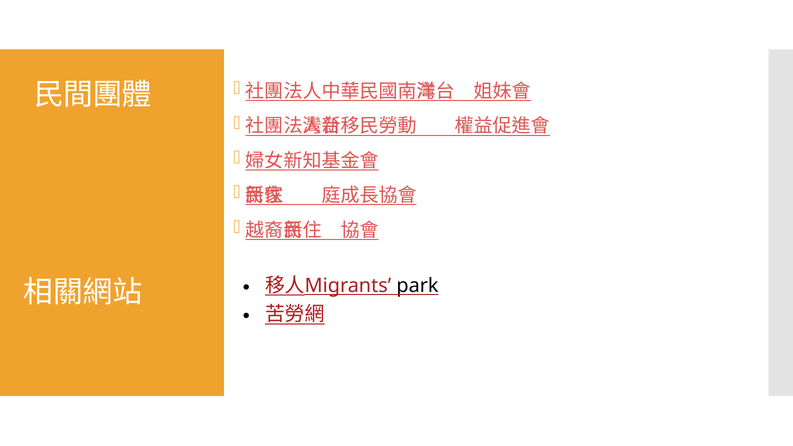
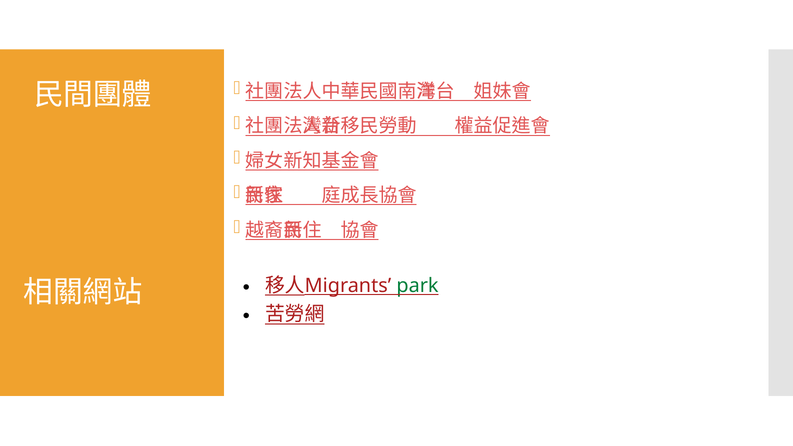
park colour: black -> green
